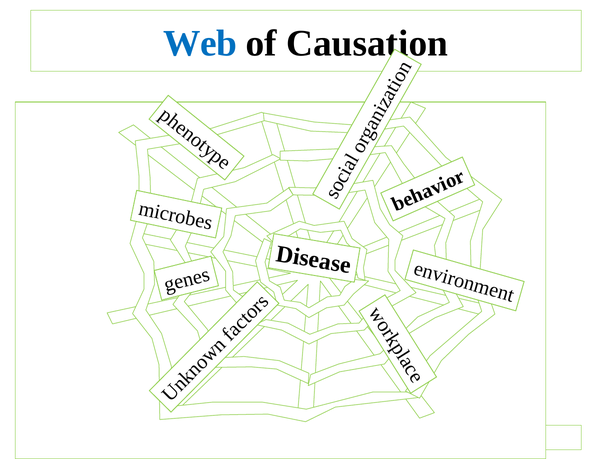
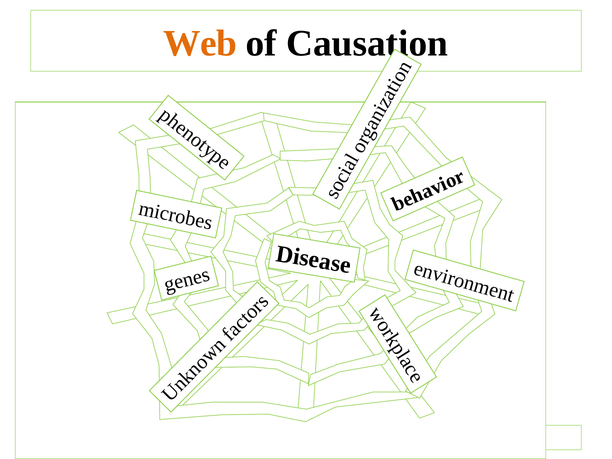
Web colour: blue -> orange
